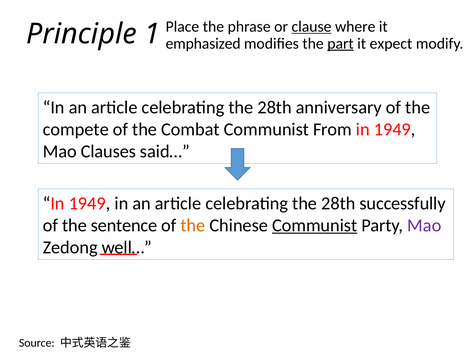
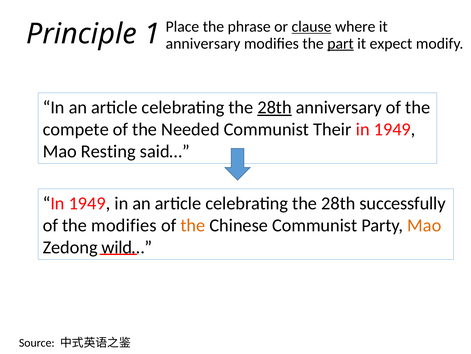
emphasized at (203, 43): emphasized -> anniversary
28th at (275, 107) underline: none -> present
Combat: Combat -> Needed
From: From -> Their
Clauses: Clauses -> Resting
the sentence: sentence -> modifies
Communist at (315, 225) underline: present -> none
Mao at (424, 225) colour: purple -> orange
well…: well… -> wild…
